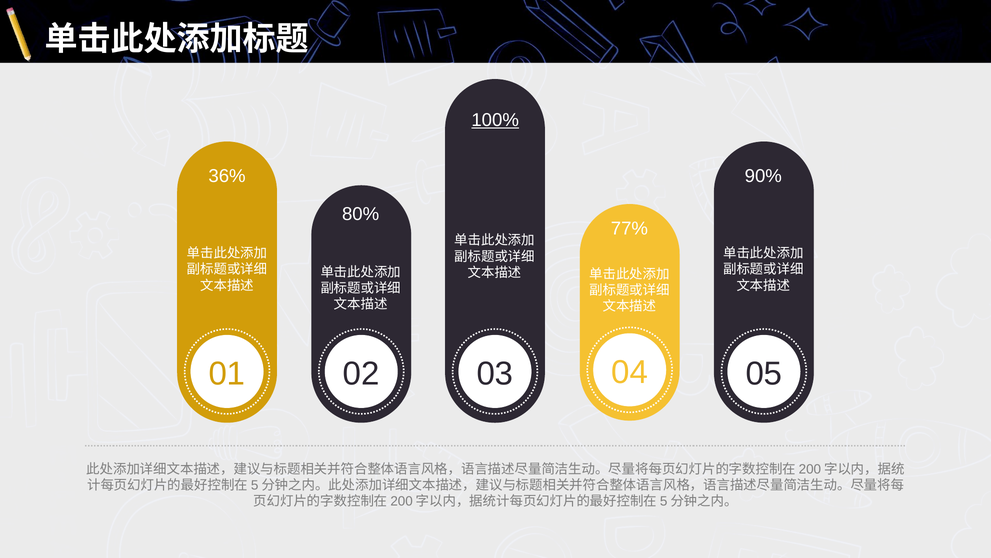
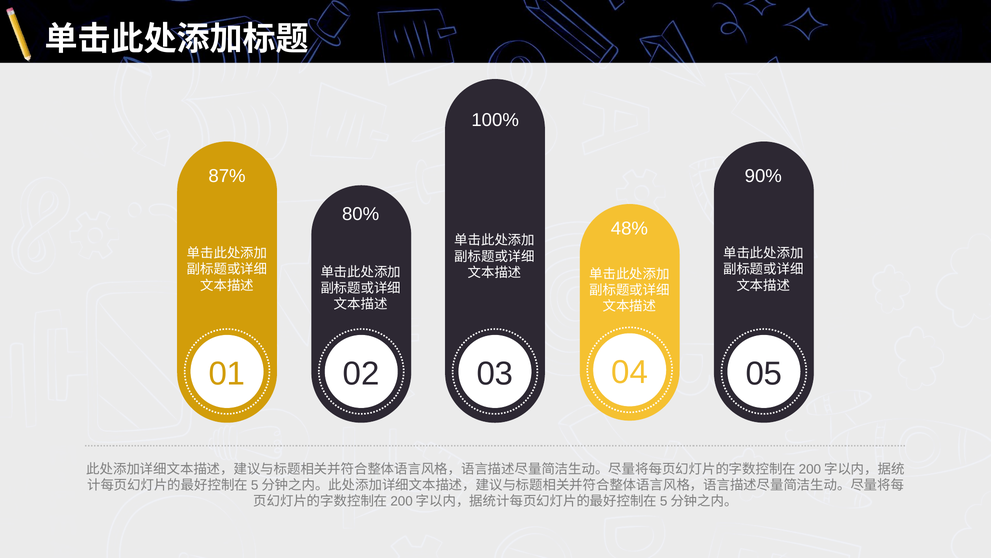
100% underline: present -> none
36%: 36% -> 87%
77%: 77% -> 48%
